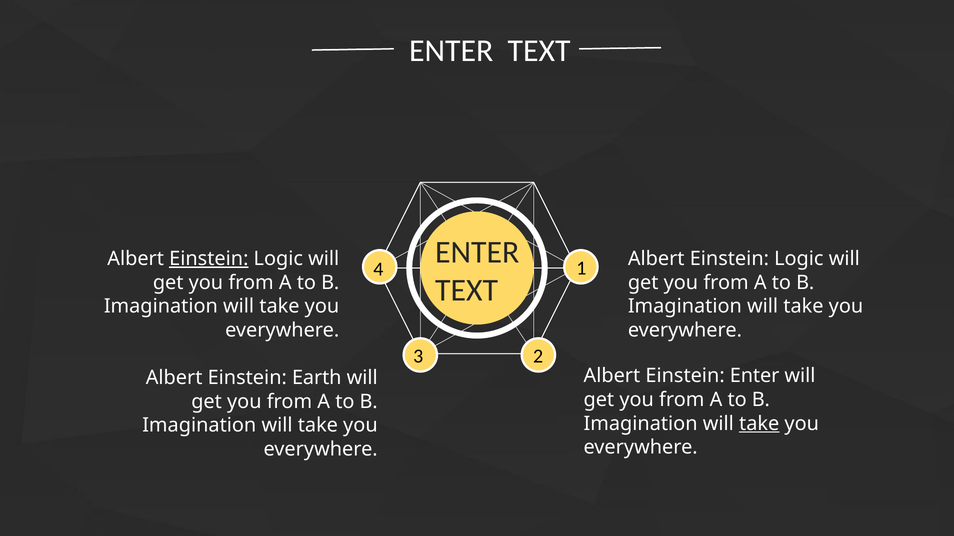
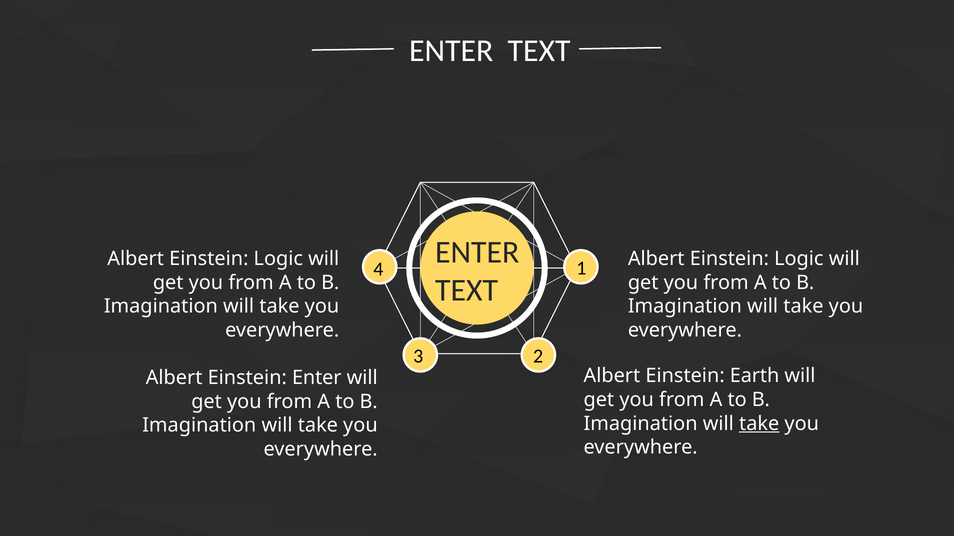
Einstein at (209, 259) underline: present -> none
Einstein Enter: Enter -> Earth
Einstein Earth: Earth -> Enter
